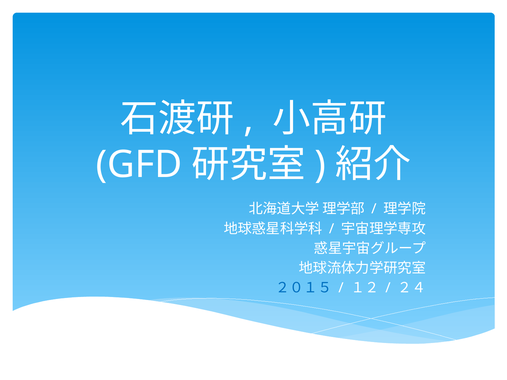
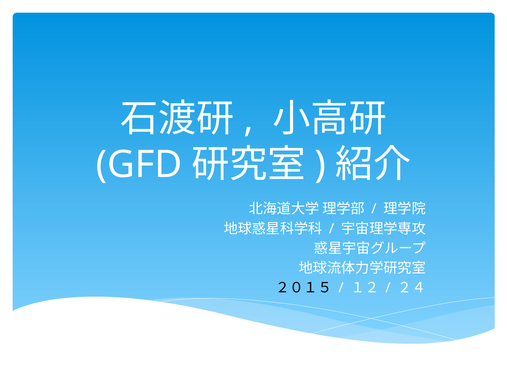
２０１５ colour: blue -> black
